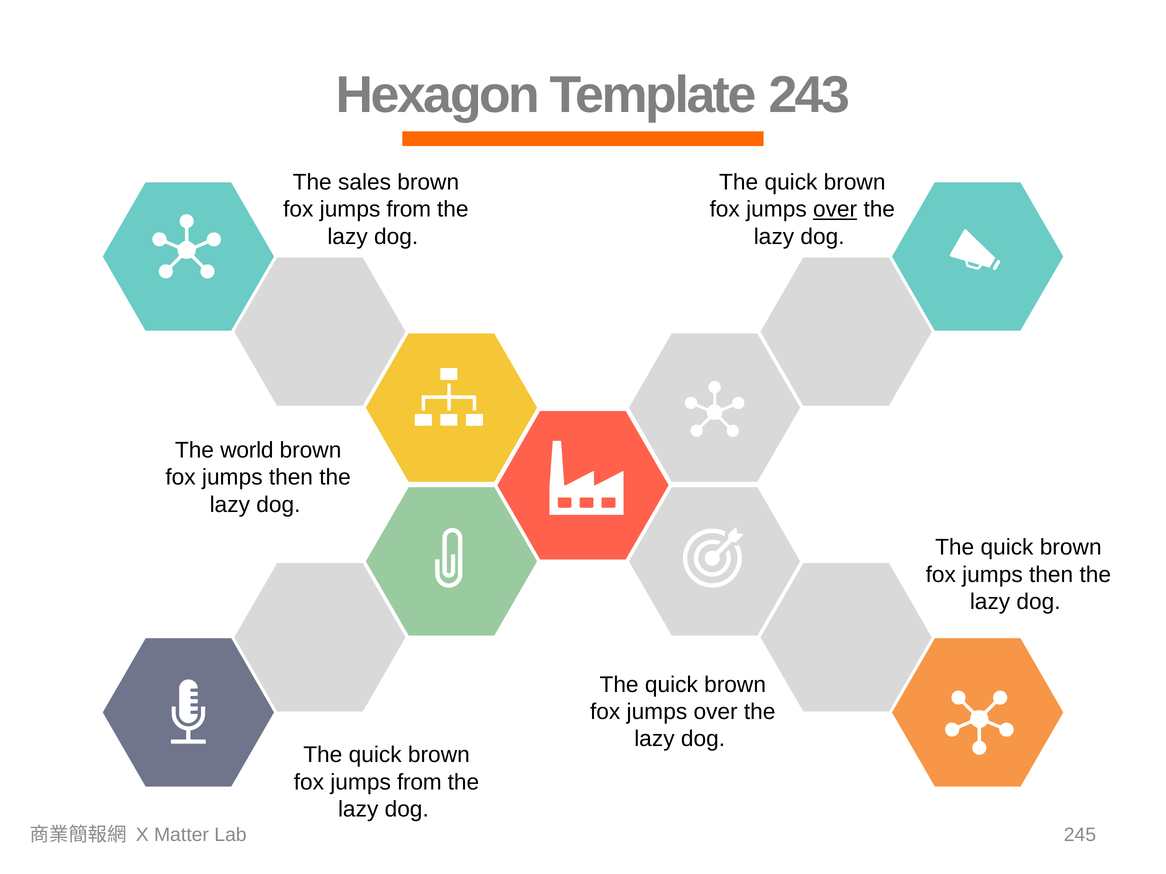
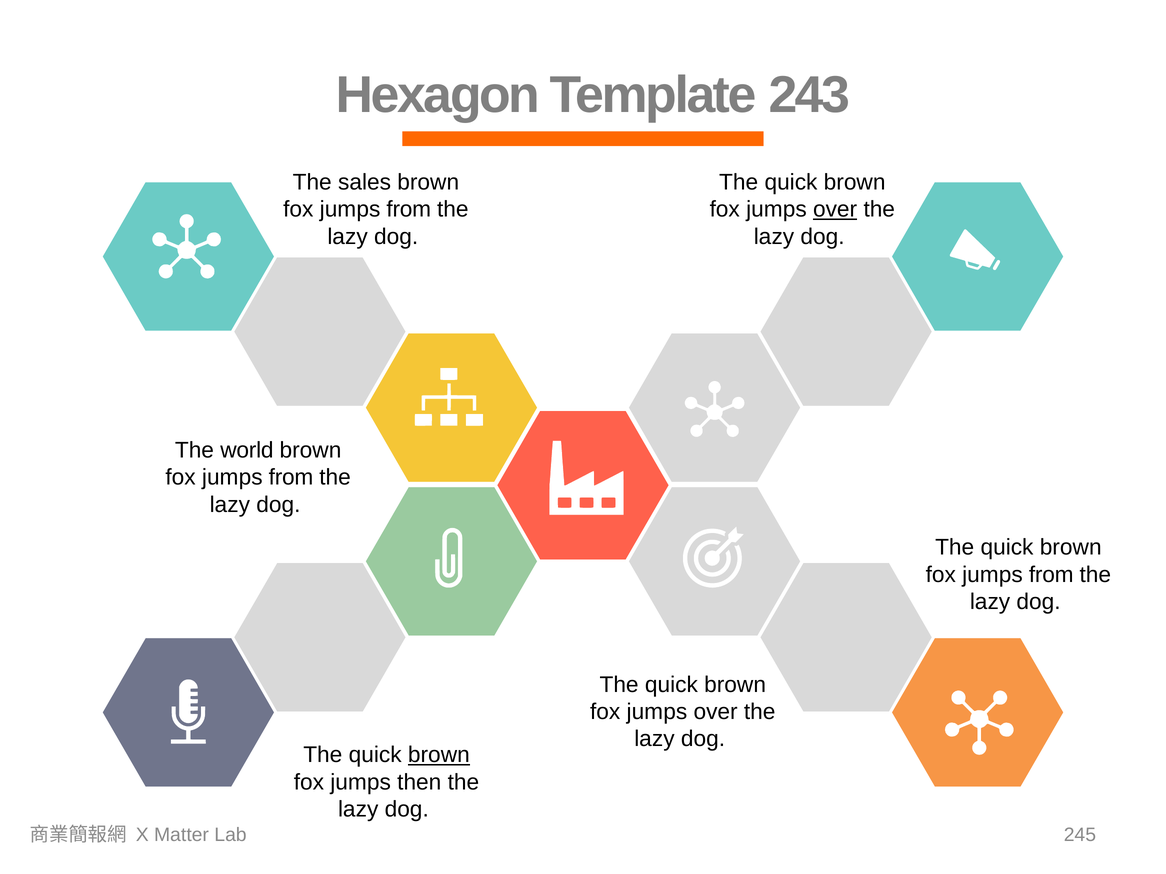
then at (291, 478): then -> from
then at (1051, 575): then -> from
brown at (439, 755) underline: none -> present
from at (419, 783): from -> then
